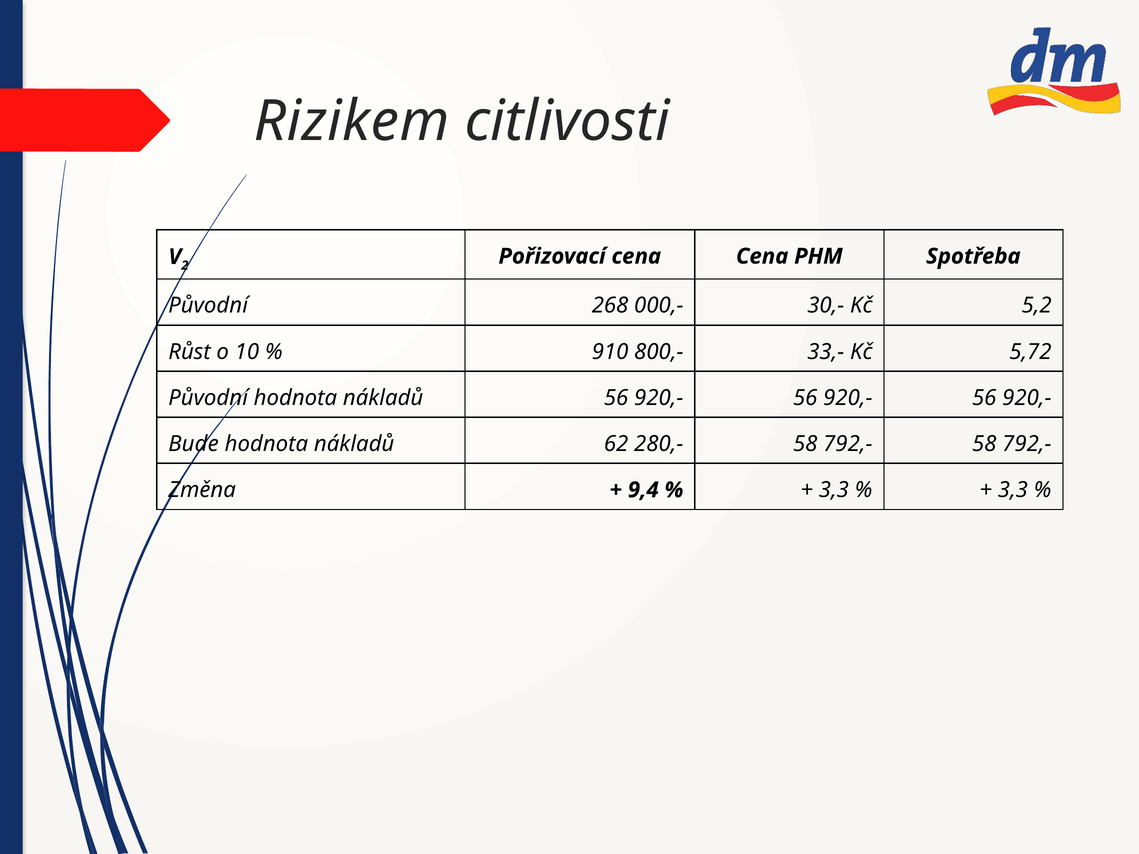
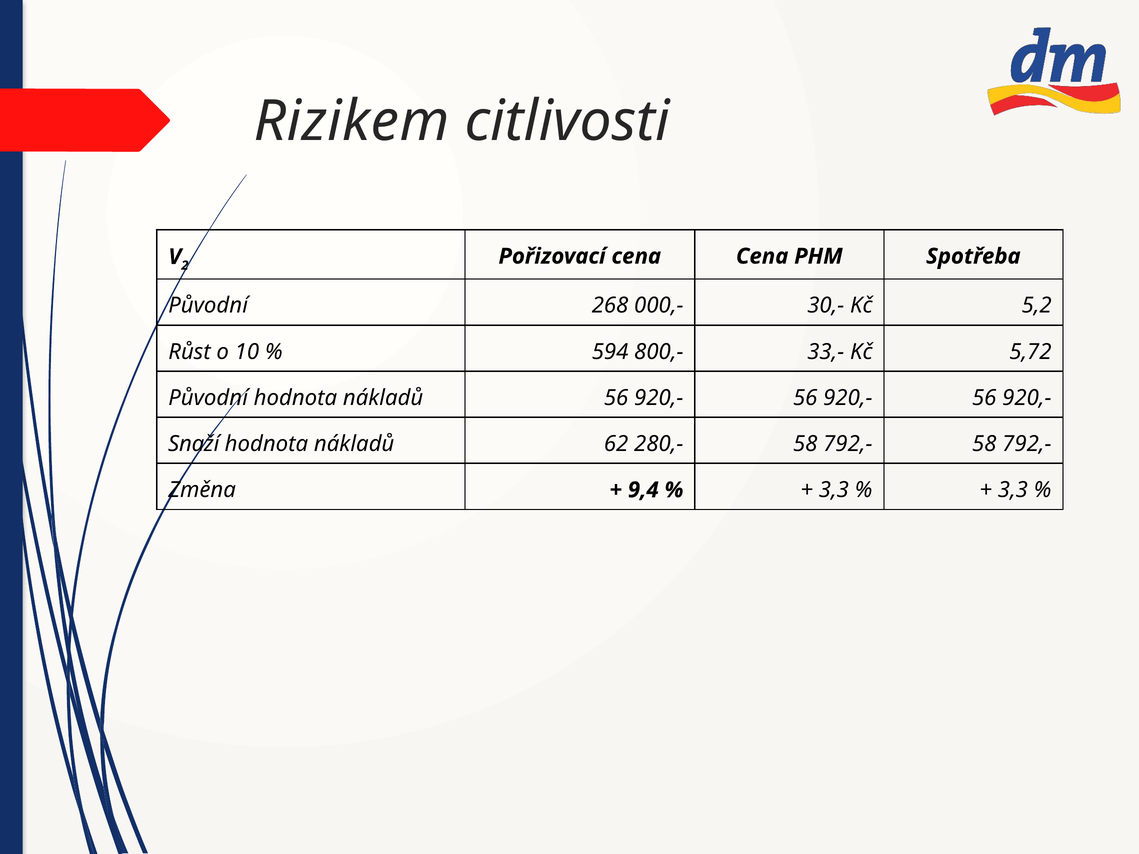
910: 910 -> 594
Bude: Bude -> Snaží
